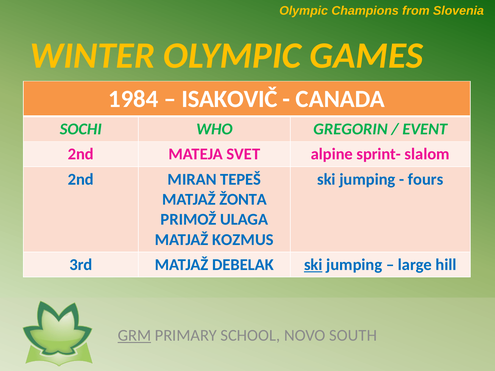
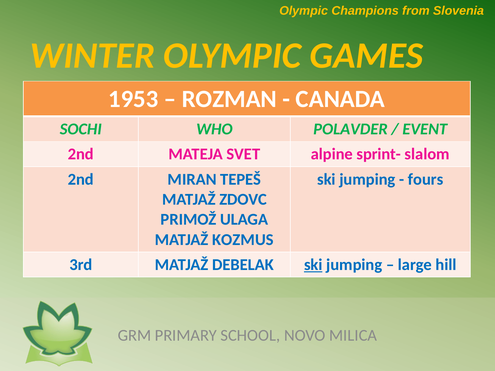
1984: 1984 -> 1953
ISAKOVIČ: ISAKOVIČ -> ROZMAN
GREGORIN: GREGORIN -> POLAVDER
ŽONTA: ŽONTA -> ZDOVC
GRM underline: present -> none
SOUTH: SOUTH -> MILICA
